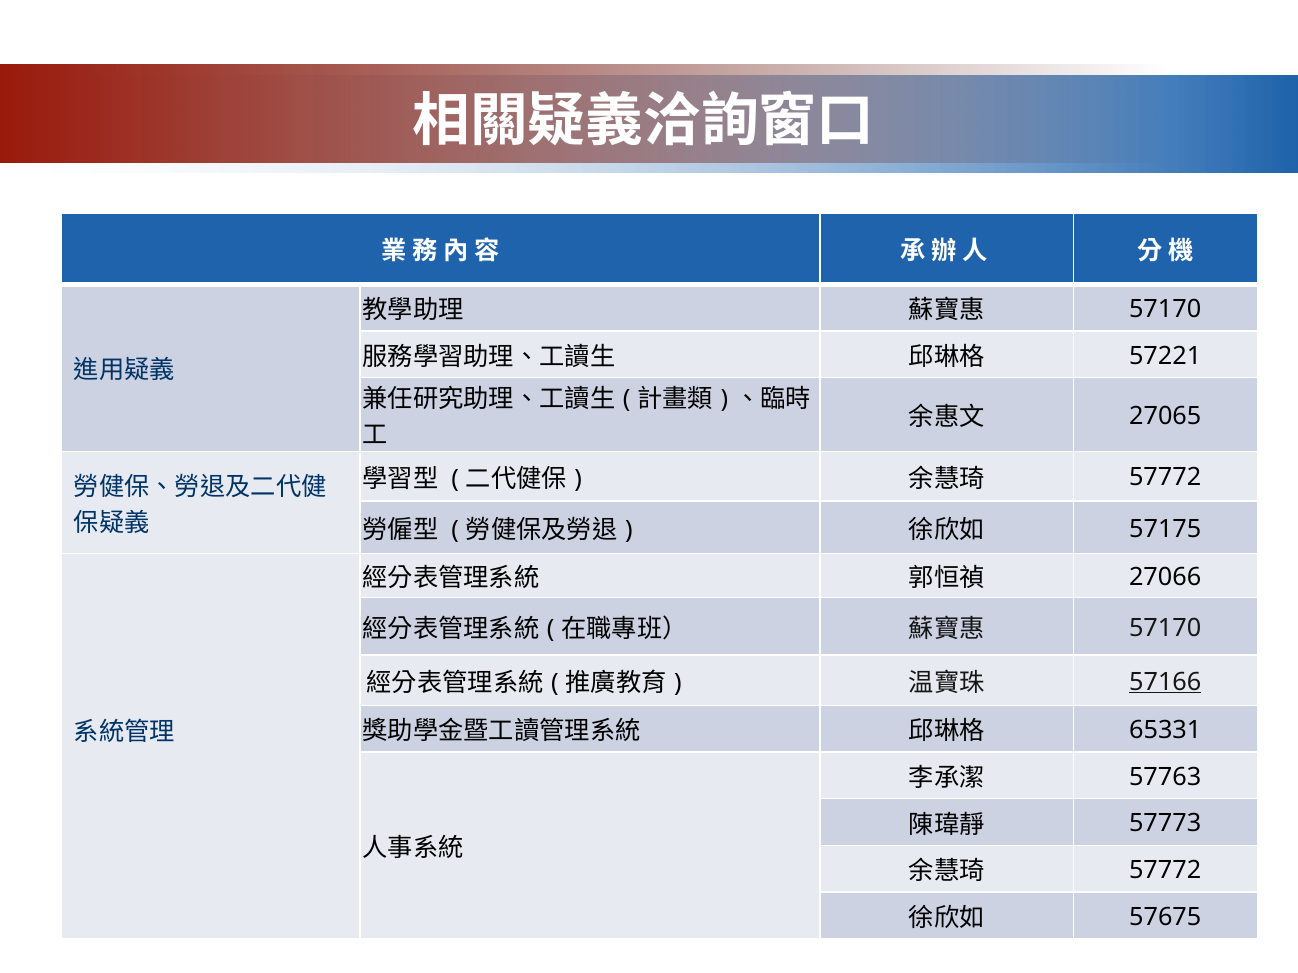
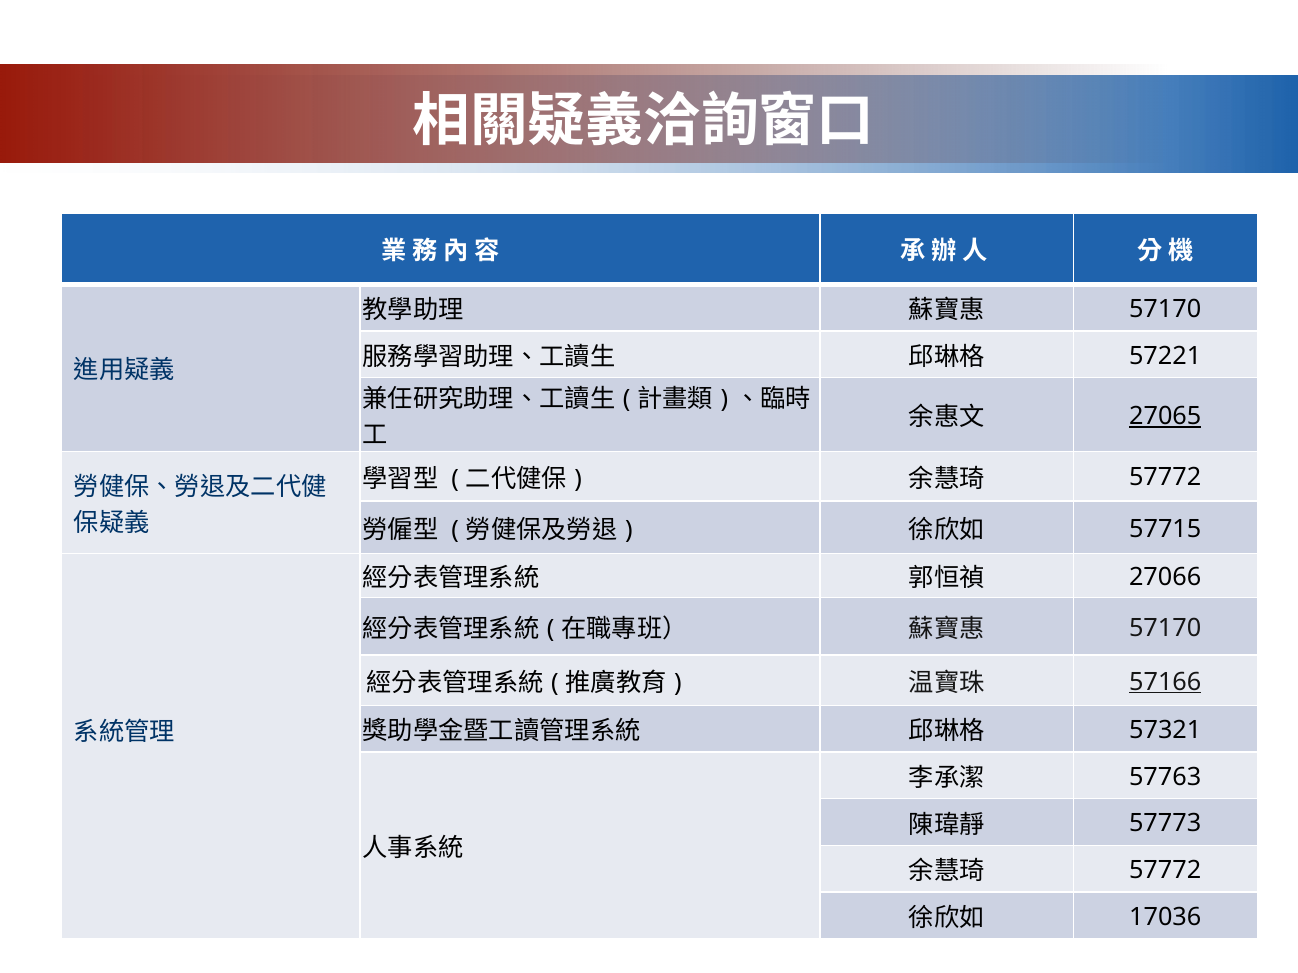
27065 underline: none -> present
57175: 57175 -> 57715
65331: 65331 -> 57321
57675: 57675 -> 17036
